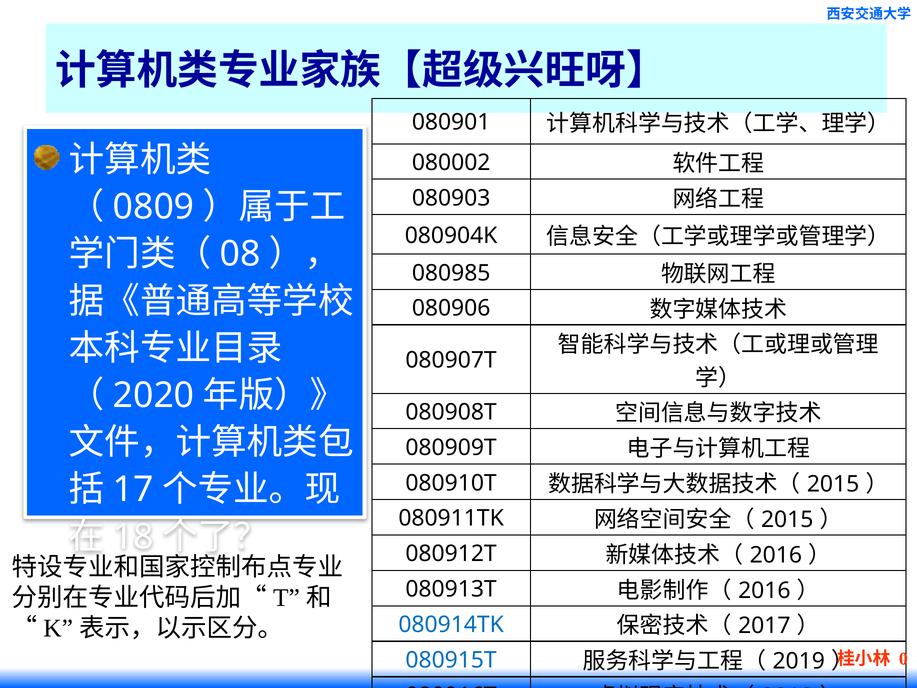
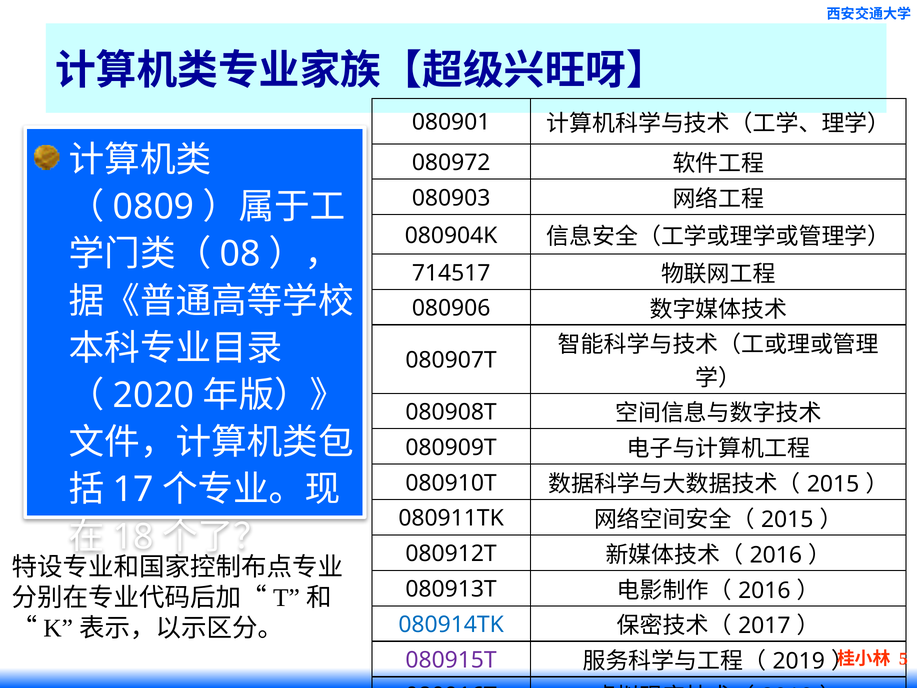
080002: 080002 -> 080972
080985: 080985 -> 714517
0: 0 -> 5
080915T colour: blue -> purple
